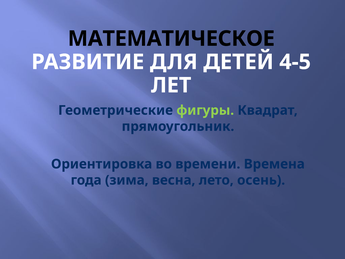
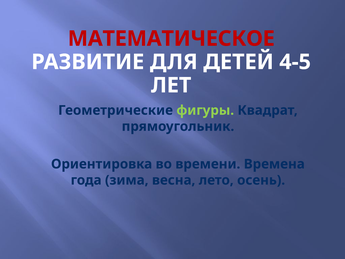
МАТЕМАТИЧЕСКОЕ colour: black -> red
